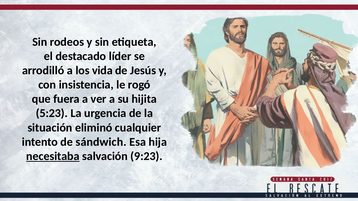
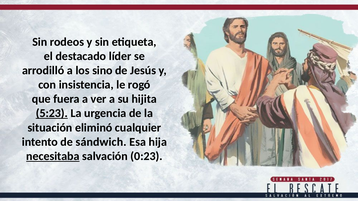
vida: vida -> sino
5:23 underline: none -> present
9:23: 9:23 -> 0:23
